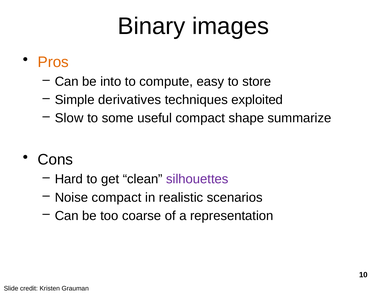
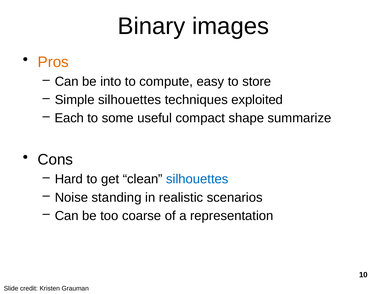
Simple derivatives: derivatives -> silhouettes
Slow: Slow -> Each
silhouettes at (197, 179) colour: purple -> blue
Noise compact: compact -> standing
